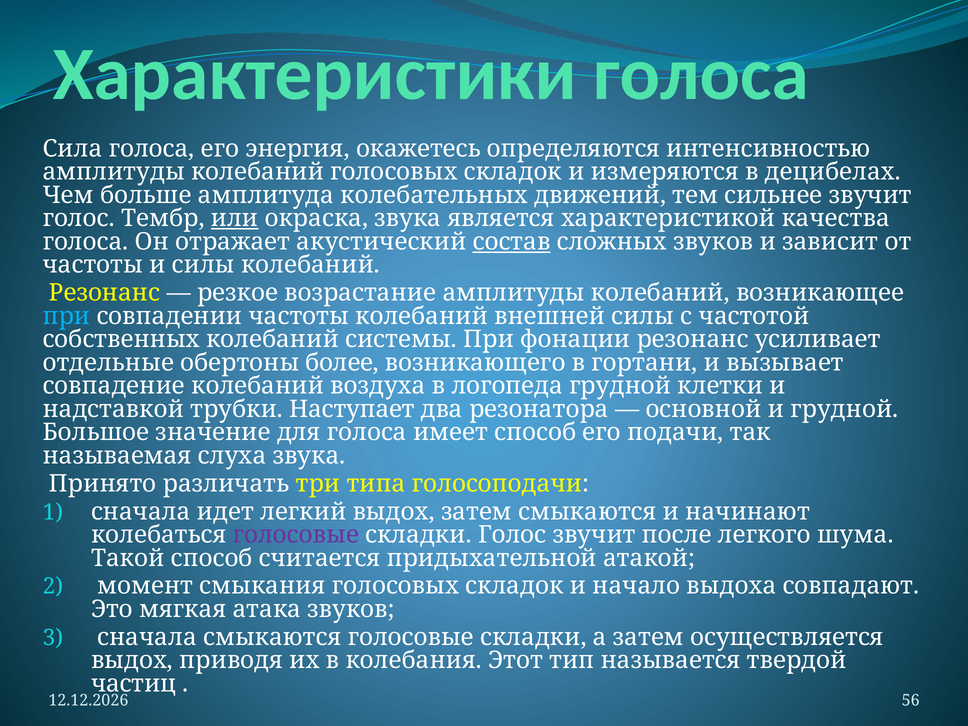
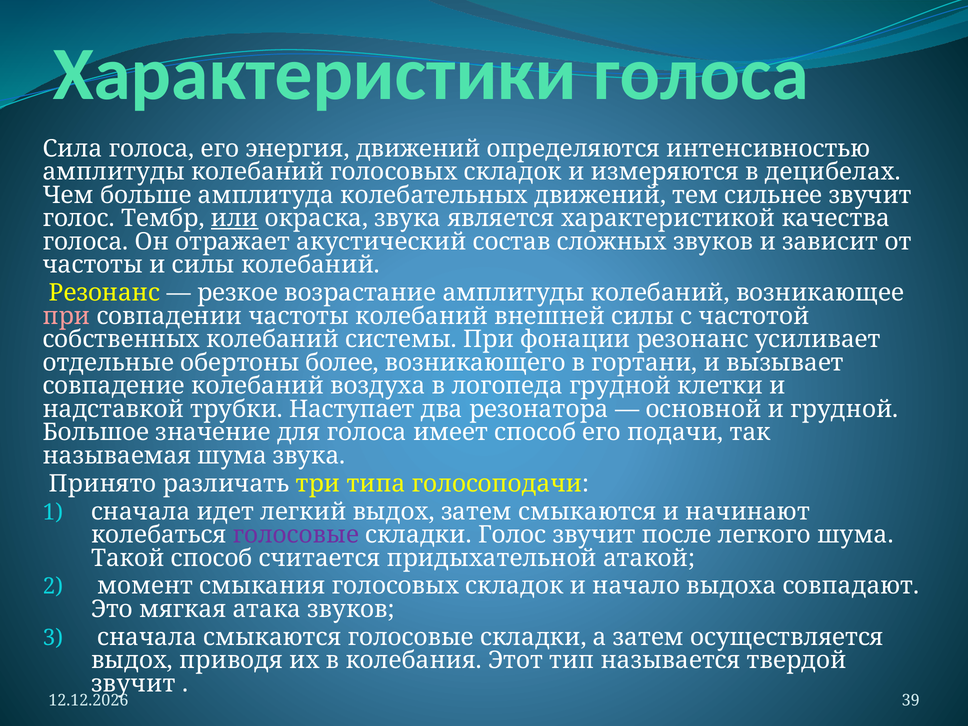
энергия окажетесь: окажетесь -> движений
состав underline: present -> none
при at (66, 316) colour: light blue -> pink
называемая слуха: слуха -> шума
частиц at (134, 684): частиц -> звучит
56: 56 -> 39
